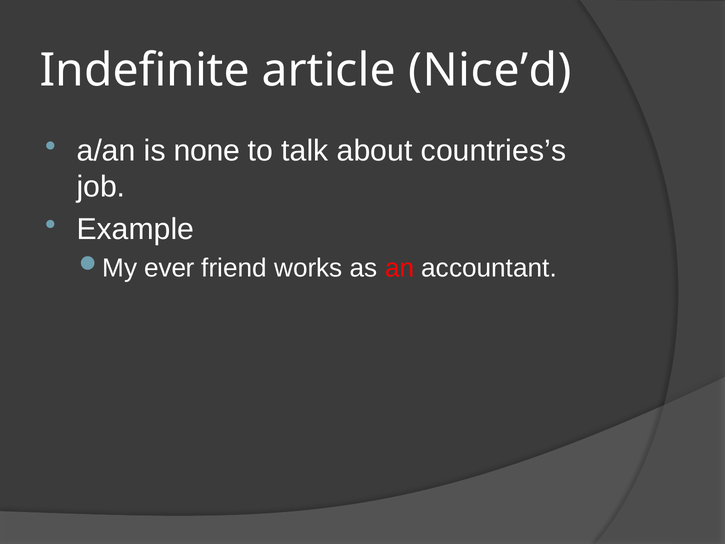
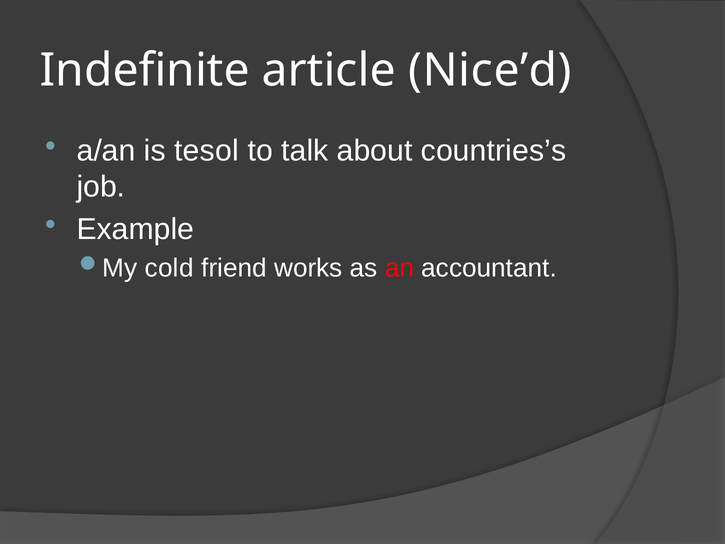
none: none -> tesol
ever: ever -> cold
